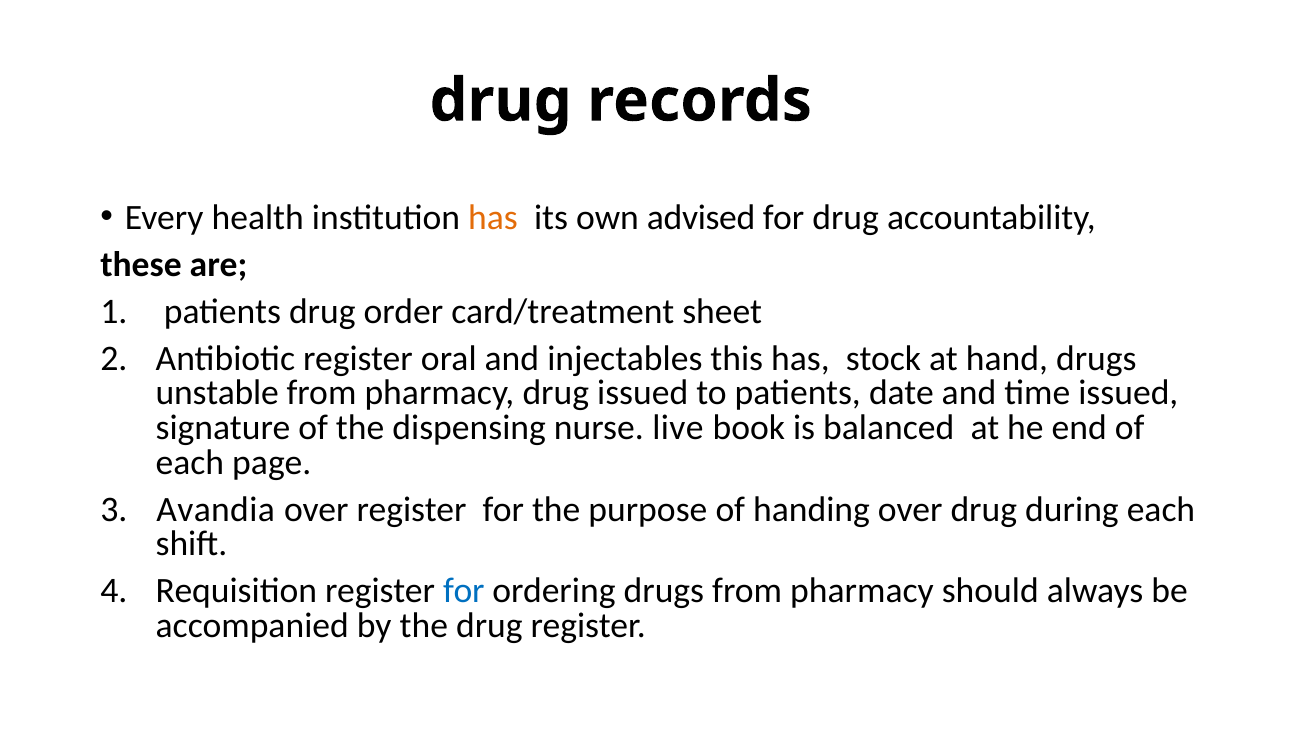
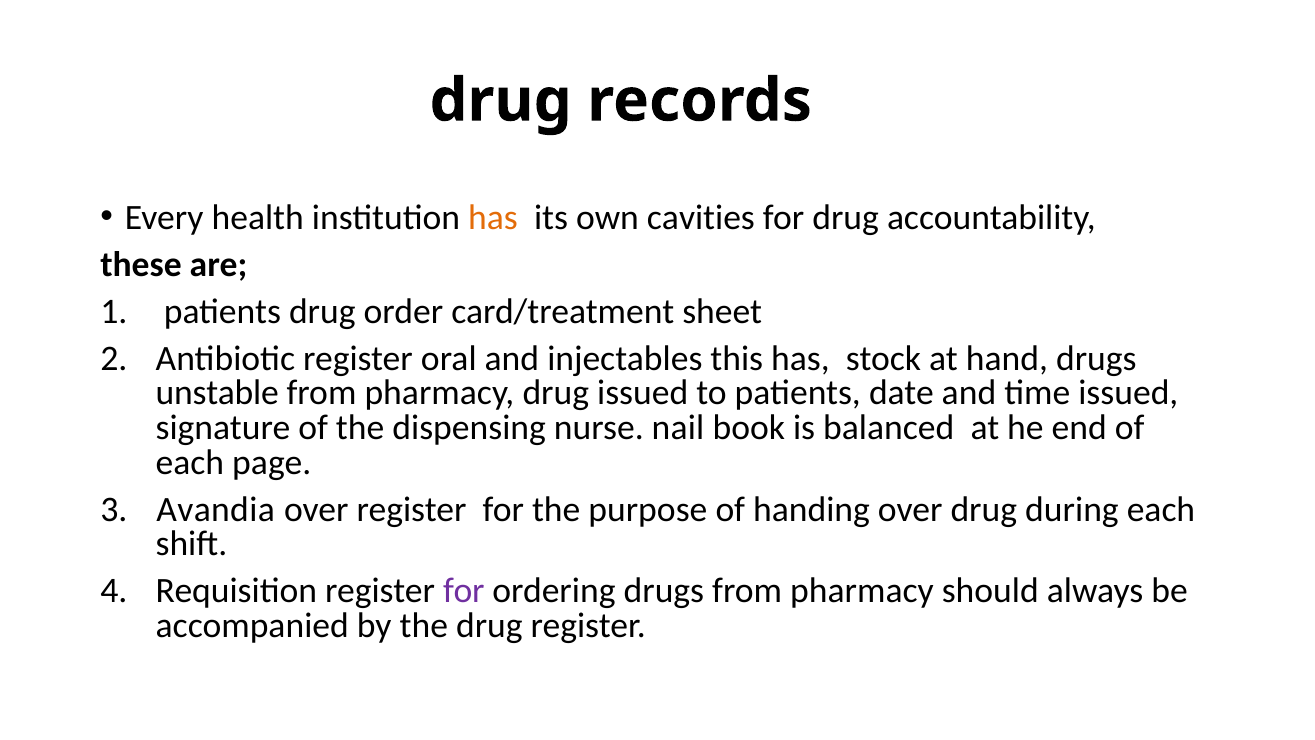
advised: advised -> cavities
live: live -> nail
for at (464, 591) colour: blue -> purple
